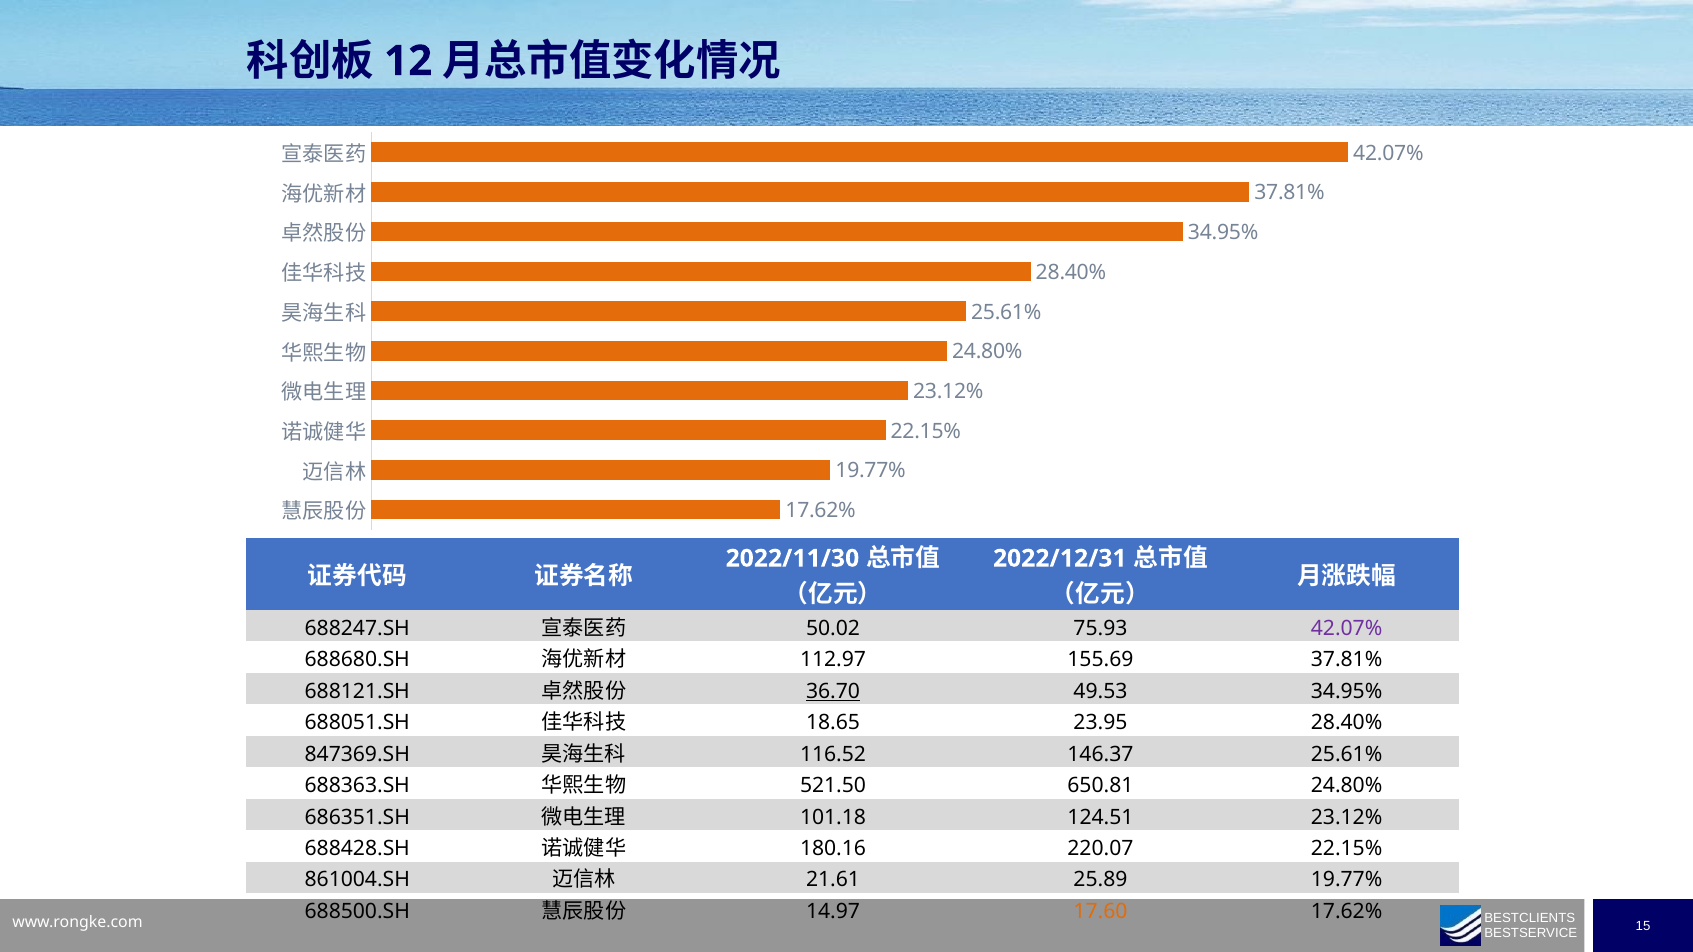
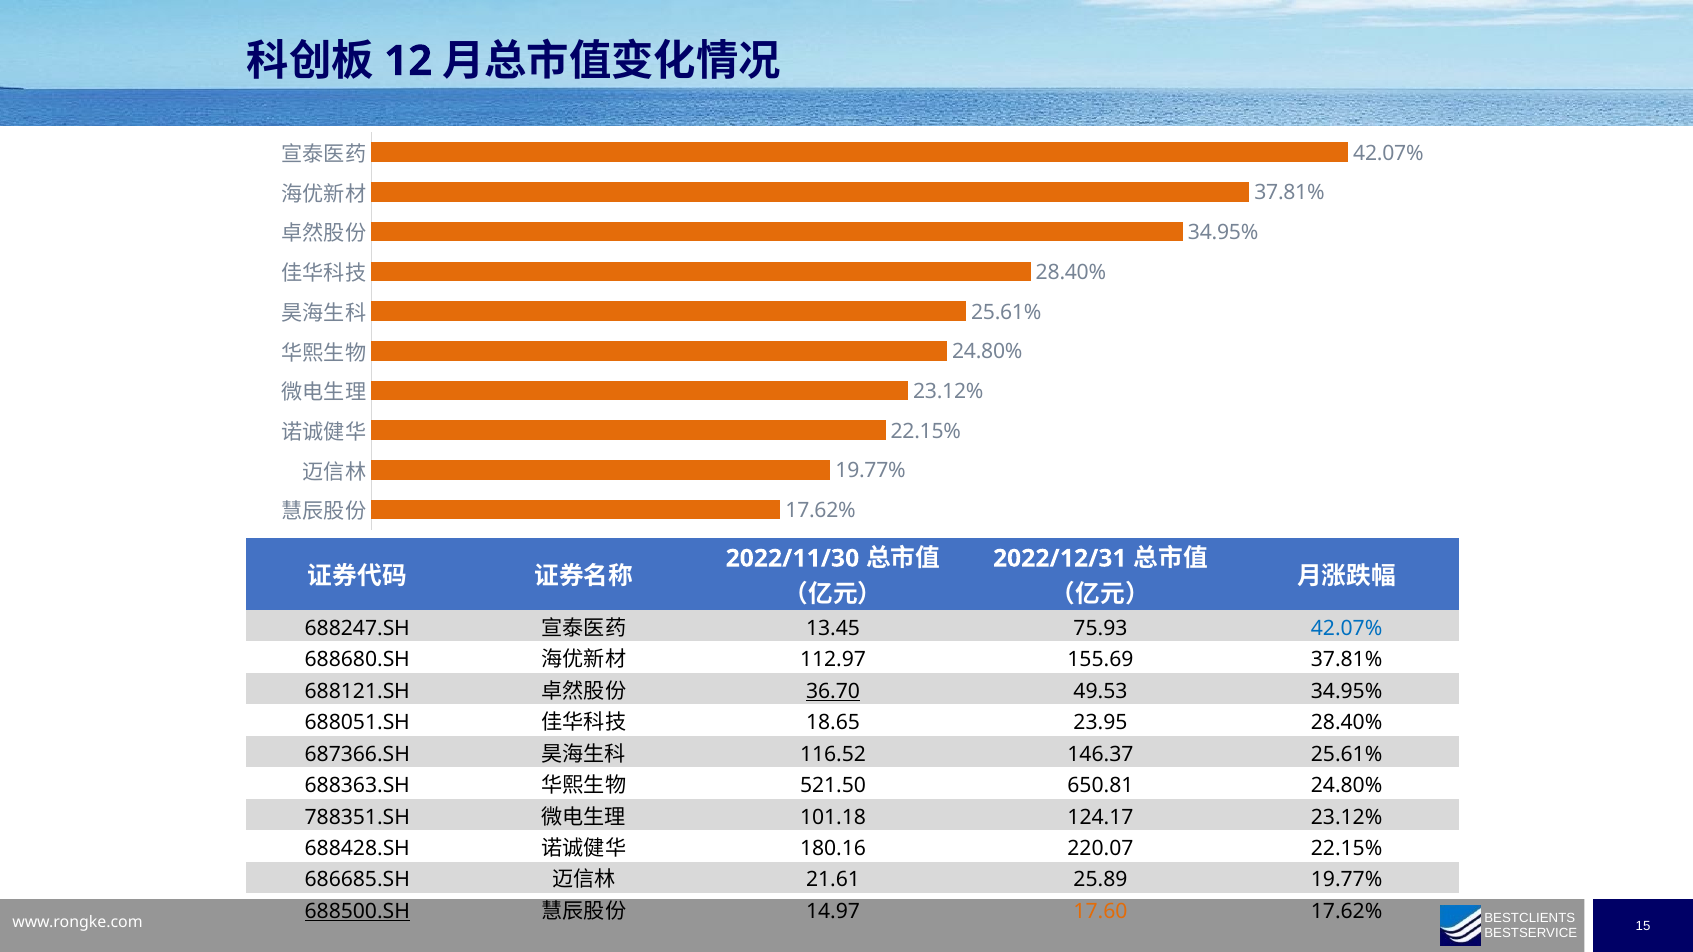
50.02: 50.02 -> 13.45
42.07% at (1347, 628) colour: purple -> blue
847369.SH: 847369.SH -> 687366.SH
686351.SH: 686351.SH -> 788351.SH
124.51: 124.51 -> 124.17
861004.SH: 861004.SH -> 686685.SH
688500.SH underline: none -> present
